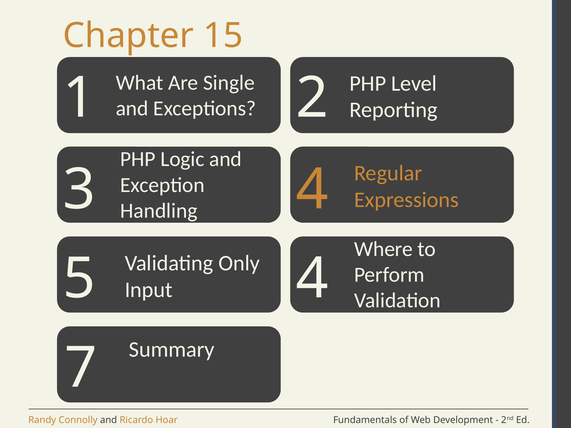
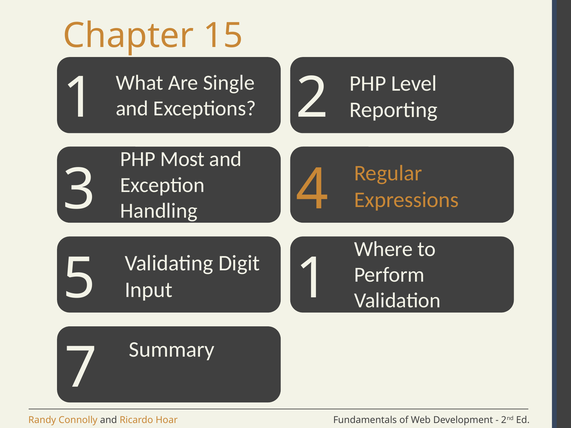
Logic: Logic -> Most
Only: Only -> Digit
5 4: 4 -> 1
